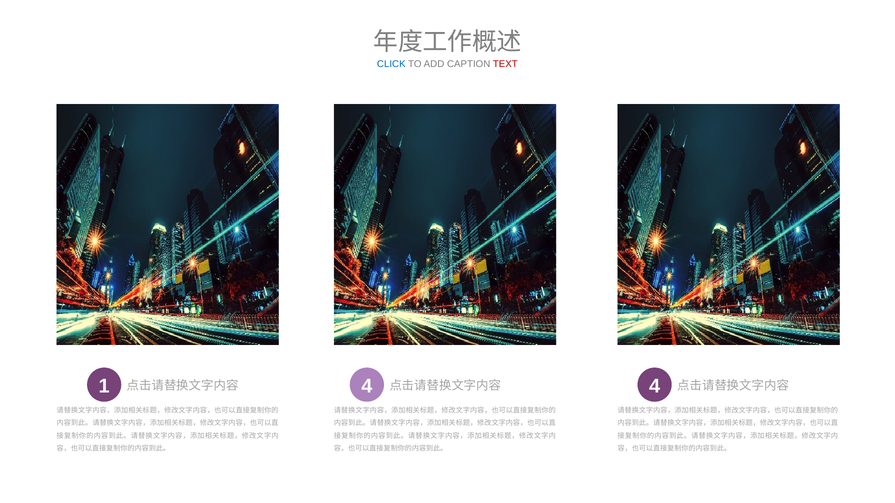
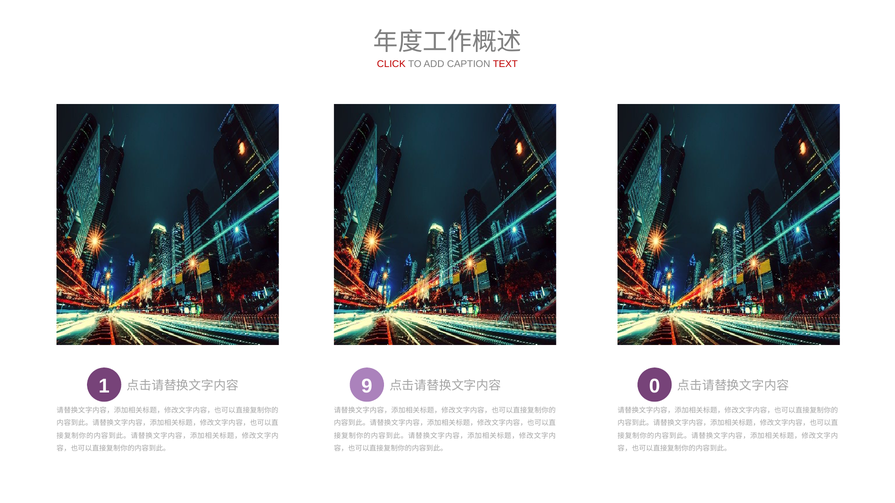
CLICK colour: blue -> red
4 at (367, 386): 4 -> 9
4 at (655, 386): 4 -> 0
